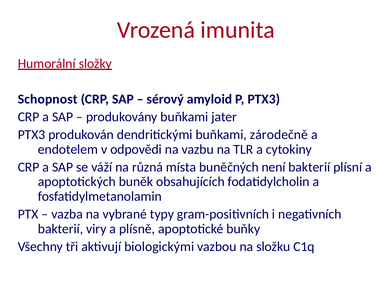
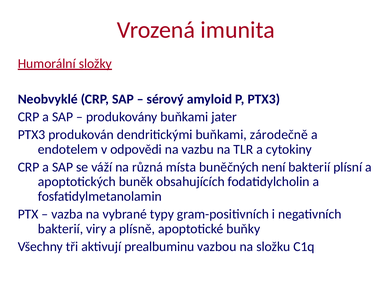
Schopnost: Schopnost -> Neobvyklé
biologickými: biologickými -> prealbuminu
